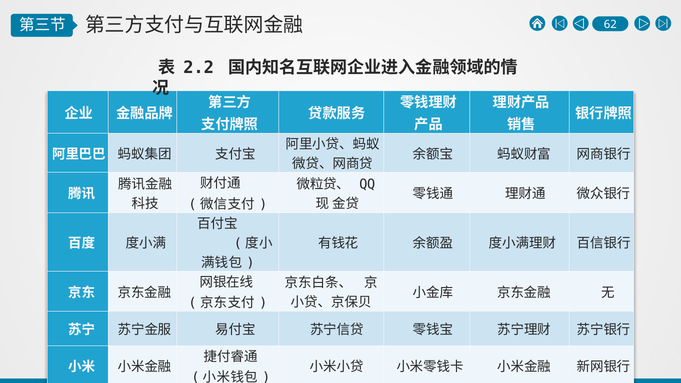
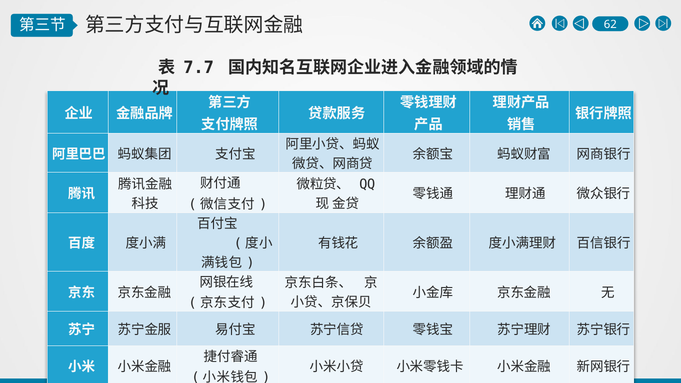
2.2: 2.2 -> 7.7
